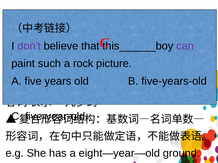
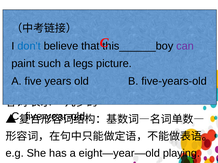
don't colour: purple -> blue
rock: rock -> legs
ground: ground -> playing
